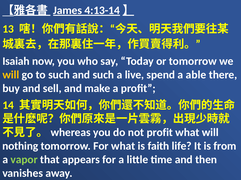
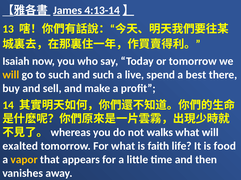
able: able -> best
not profit: profit -> walks
nothing: nothing -> exalted
from: from -> food
vapor colour: light green -> yellow
